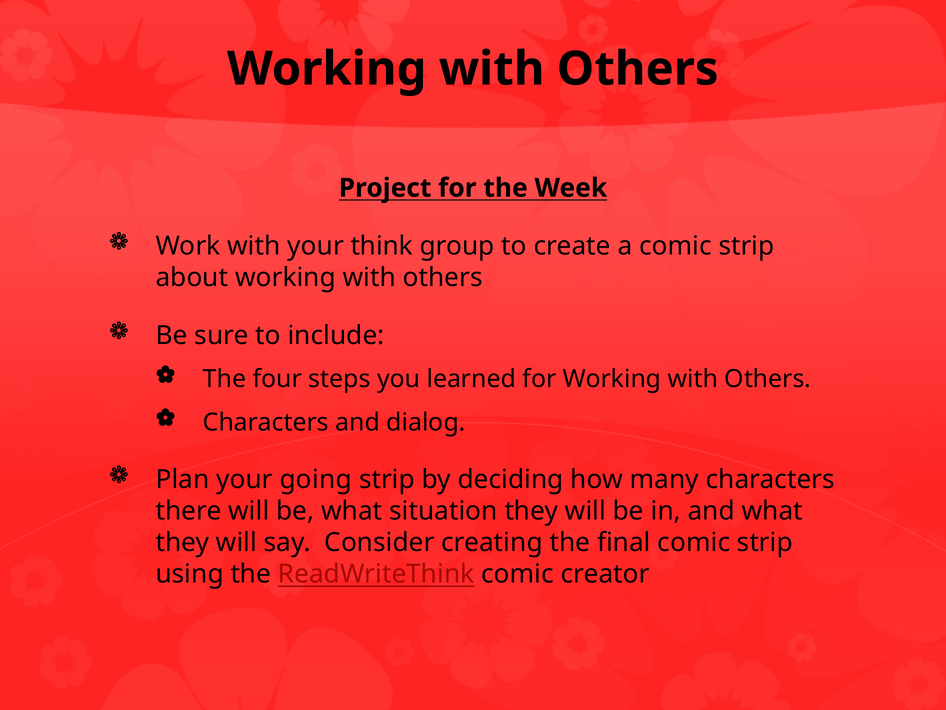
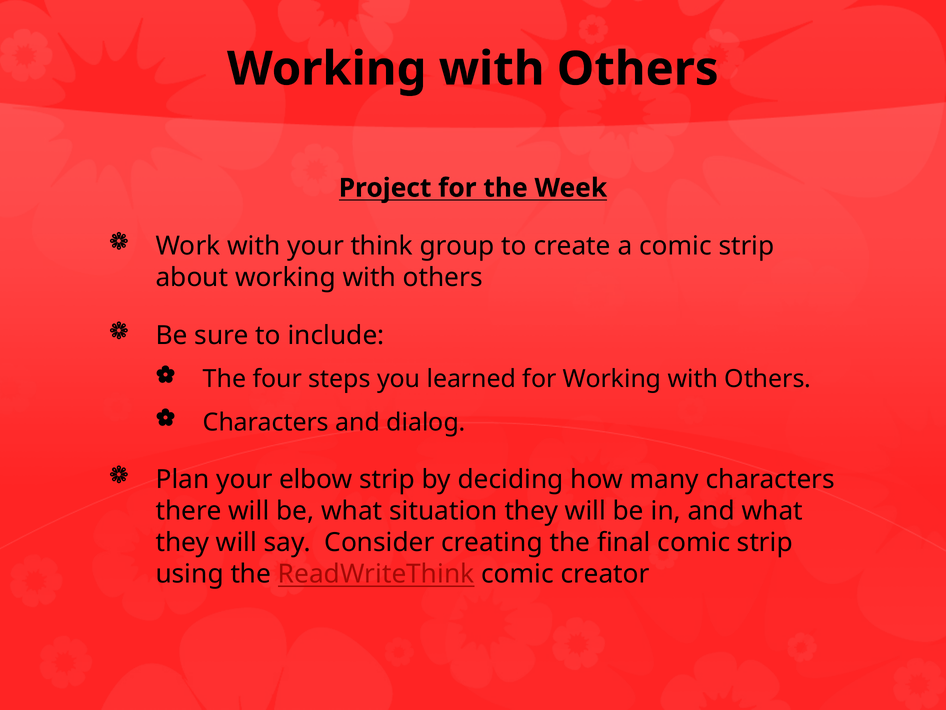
going: going -> elbow
